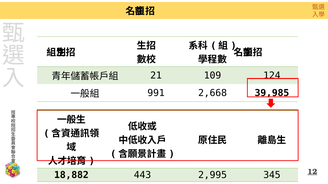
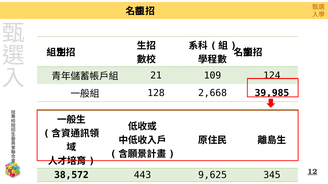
991: 991 -> 128
18,882: 18,882 -> 38,572
2,995: 2,995 -> 9,625
